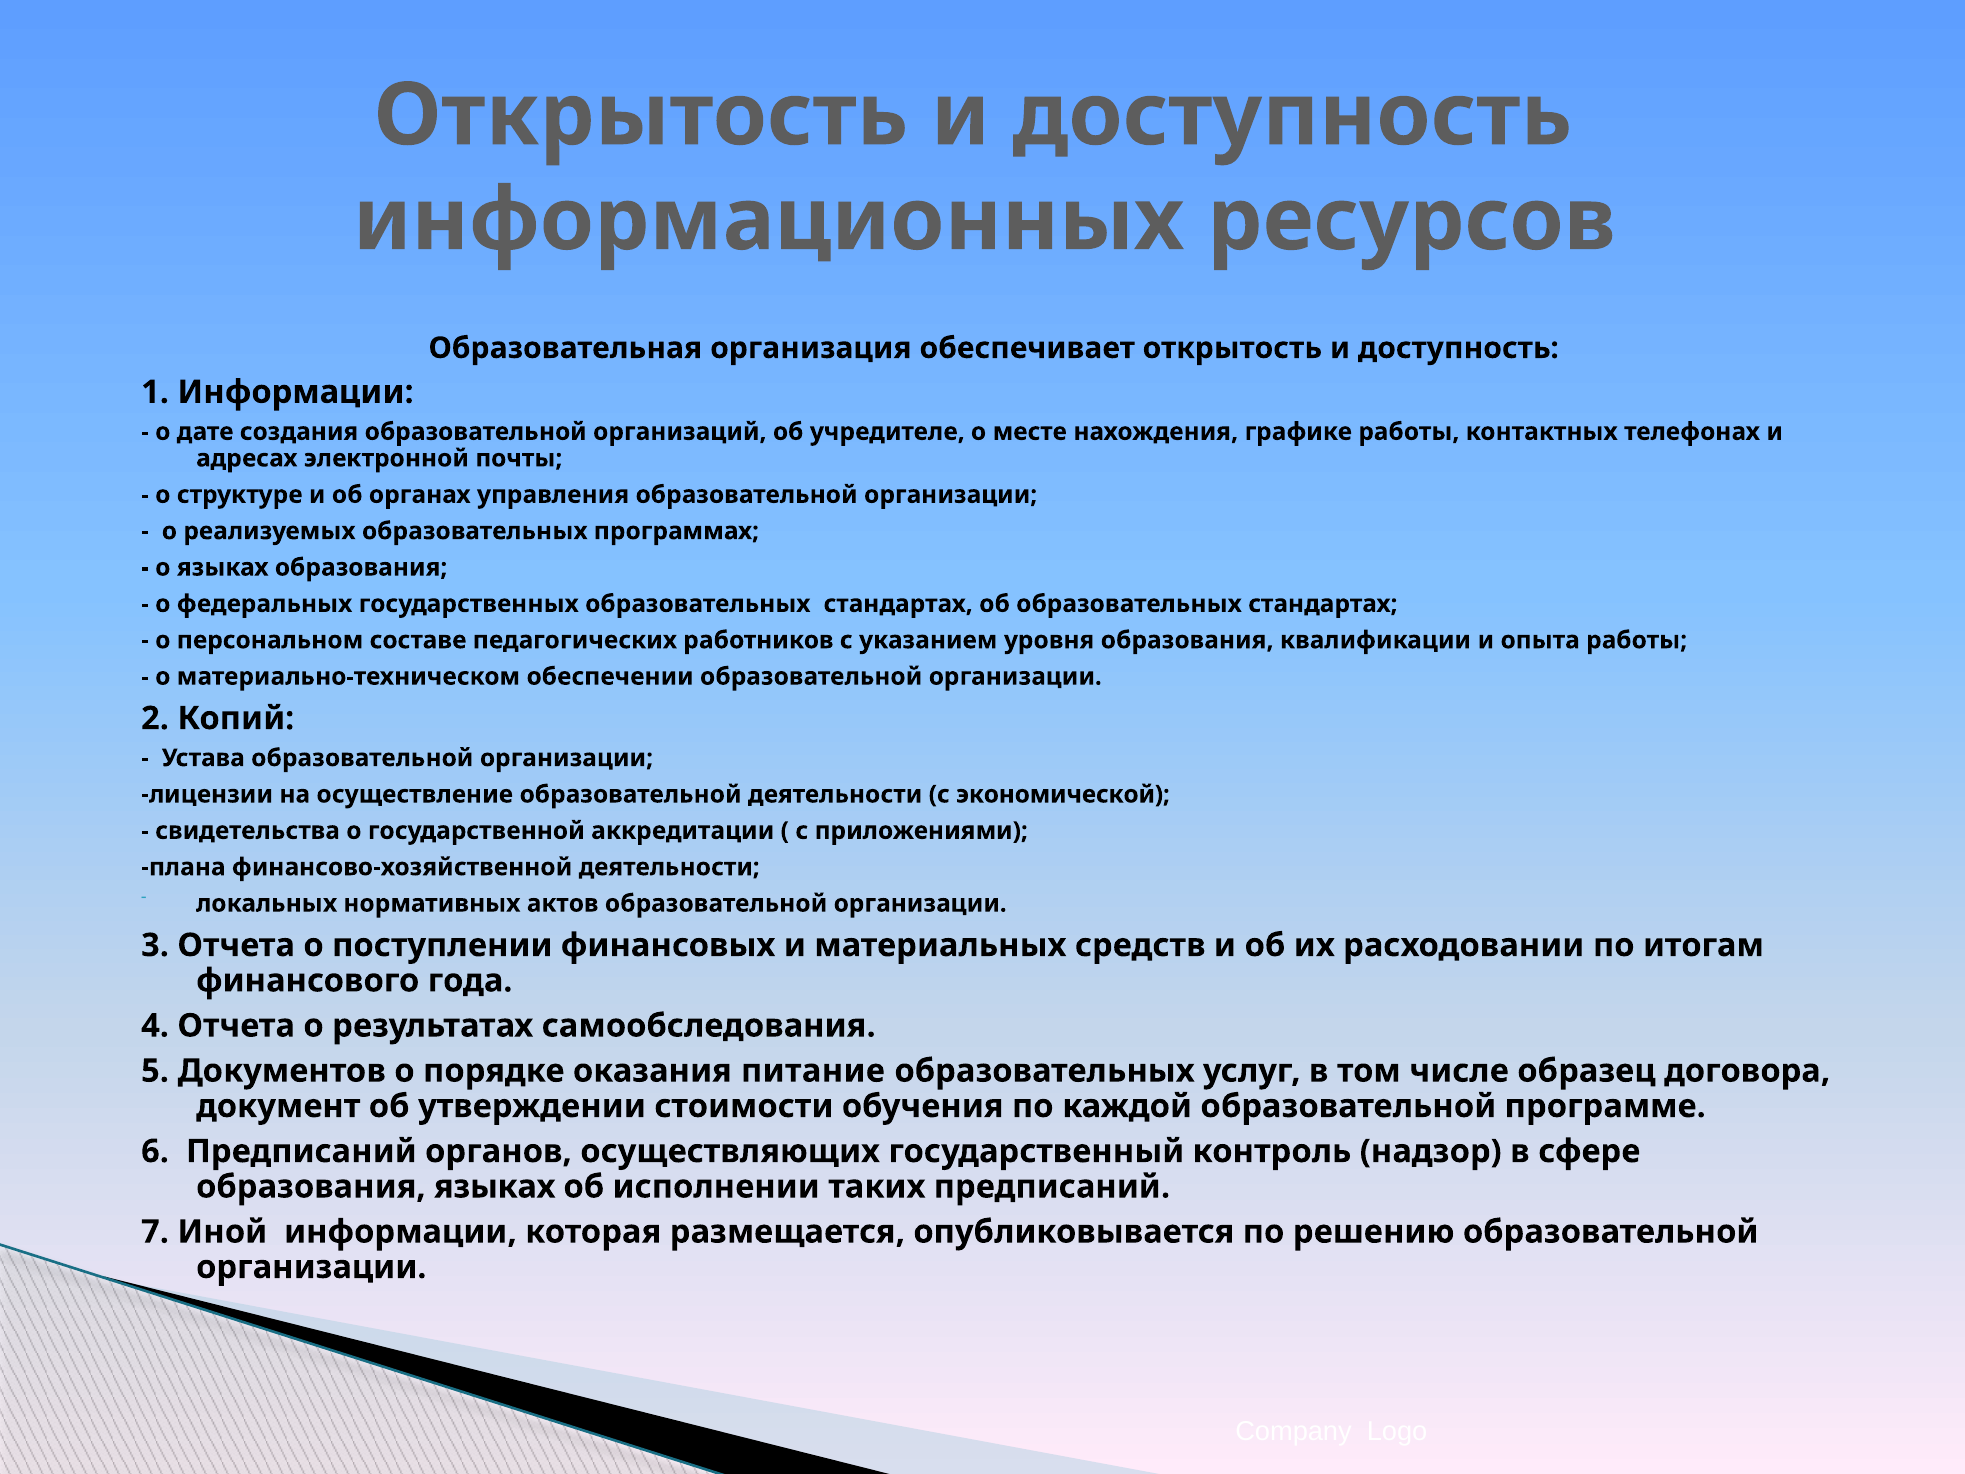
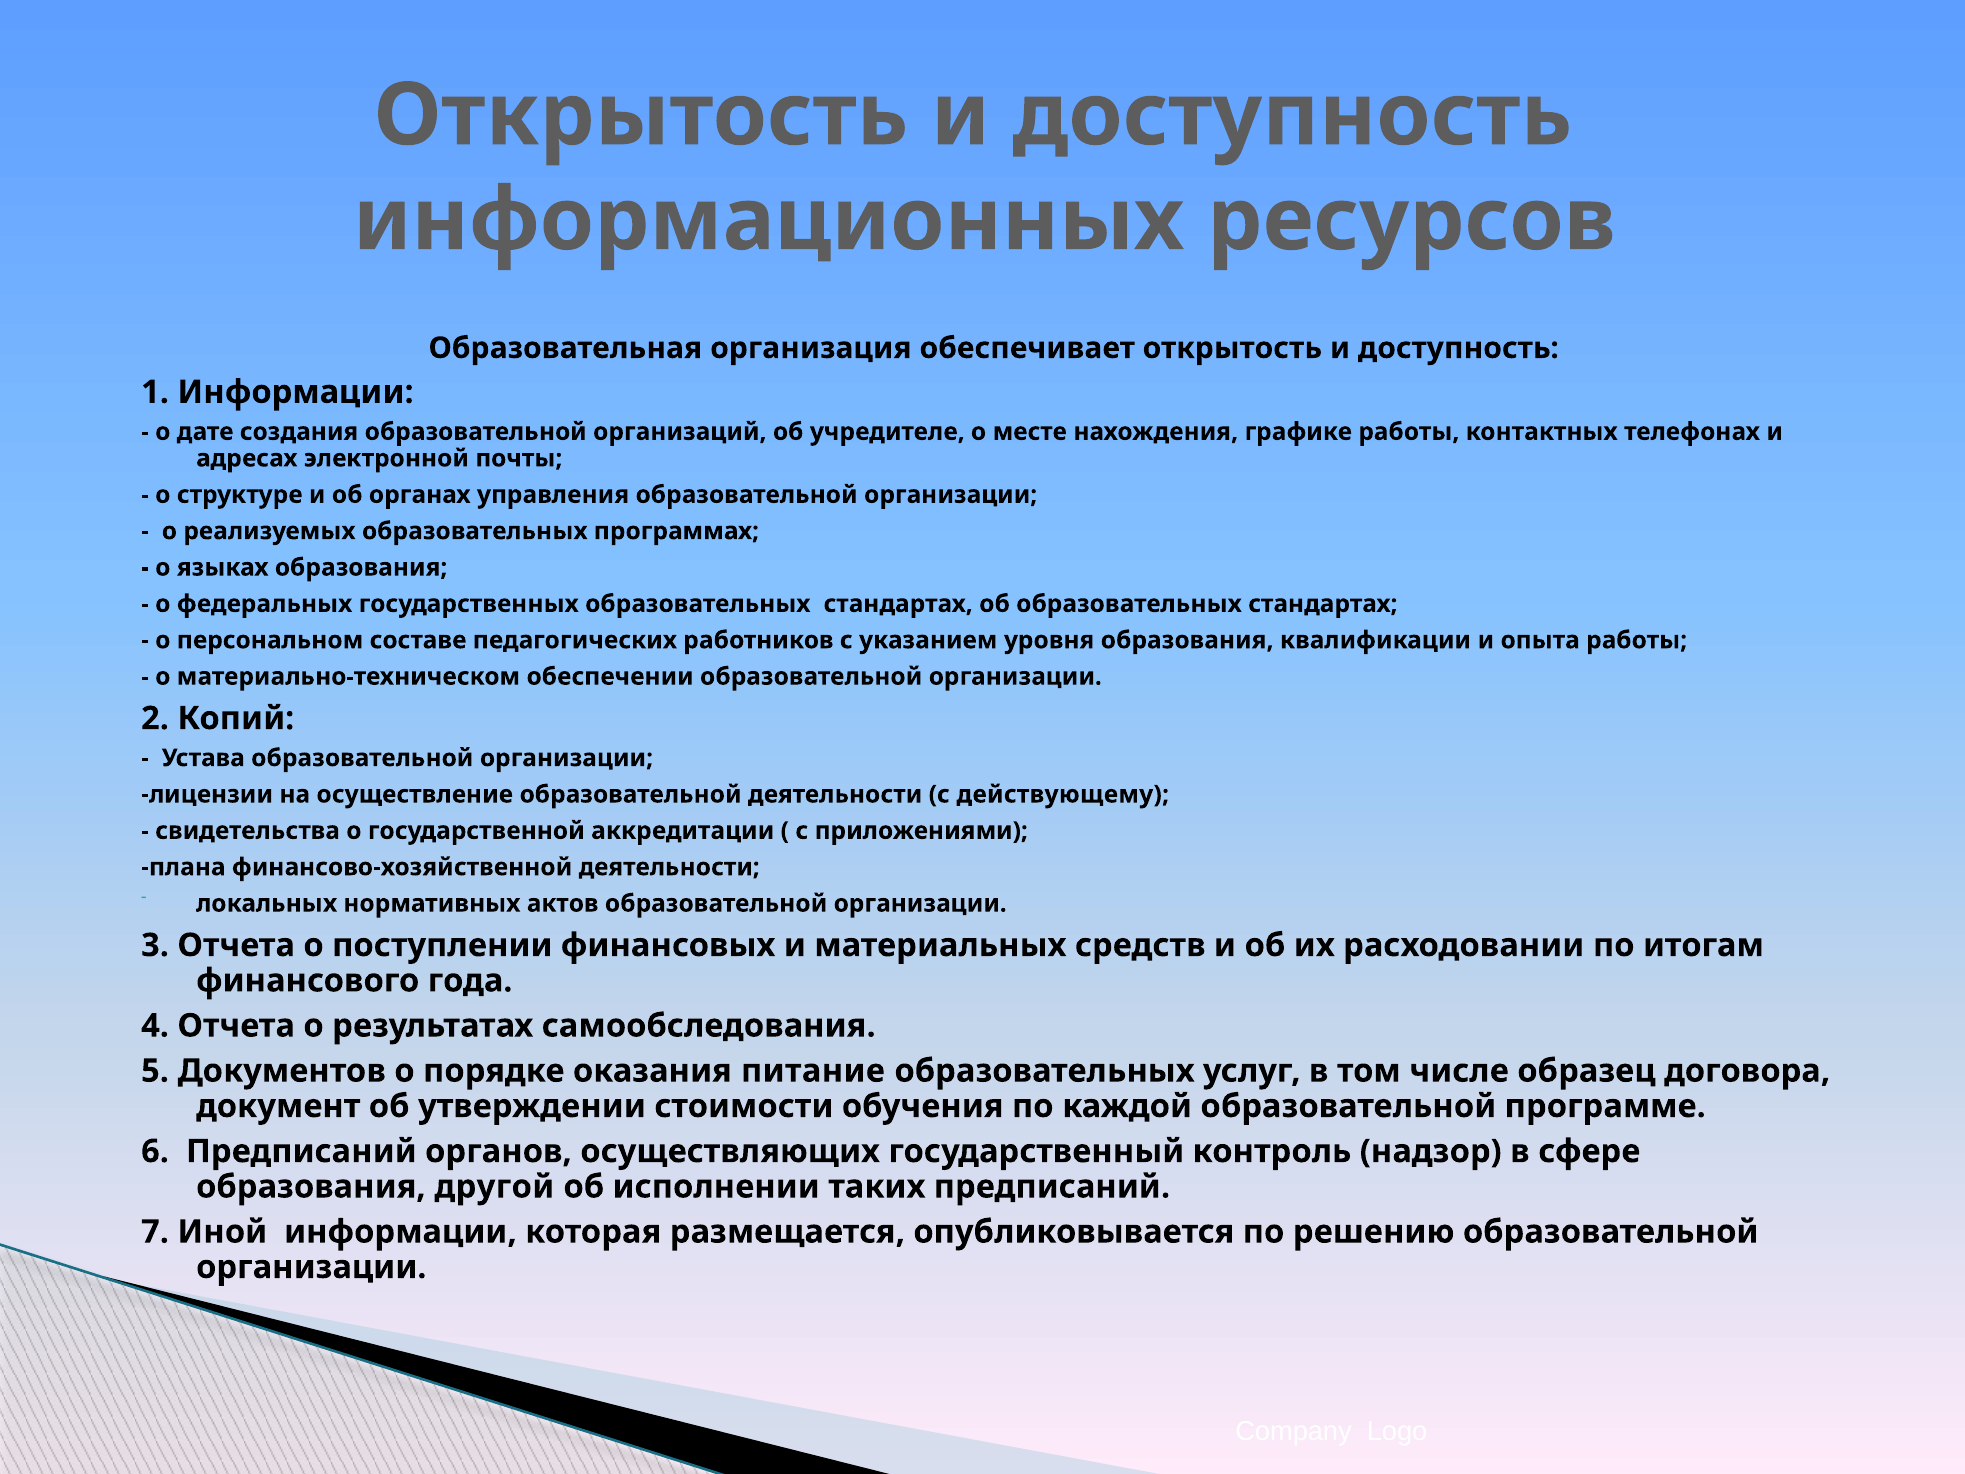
экономической: экономической -> действующему
образования языках: языках -> другой
